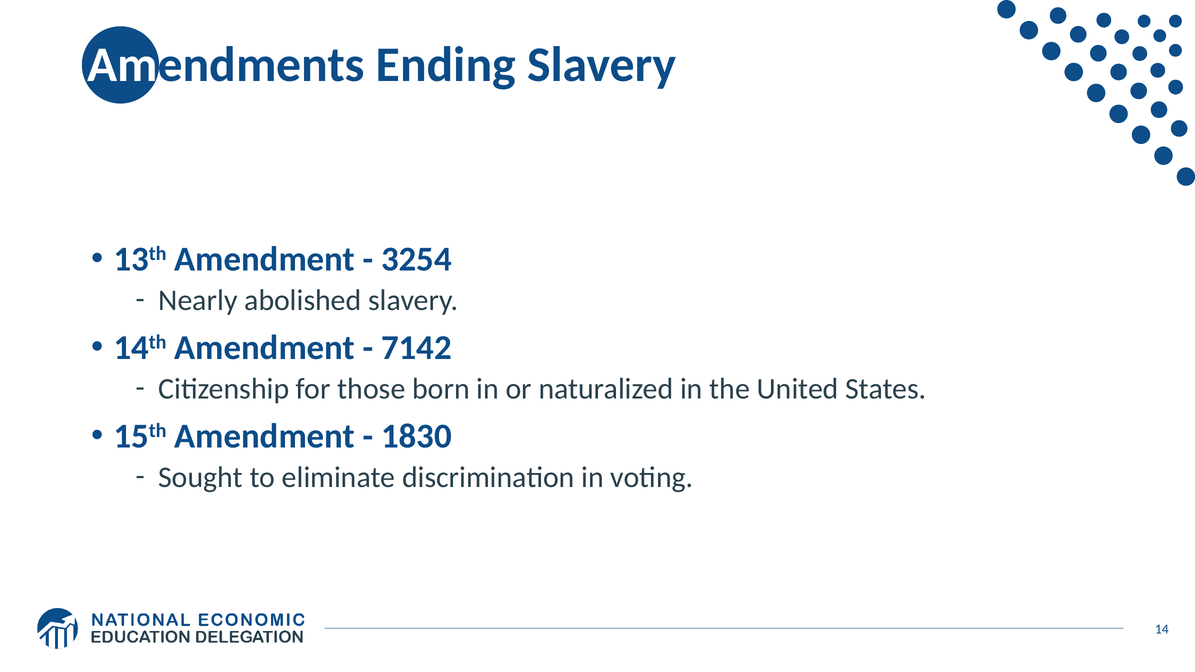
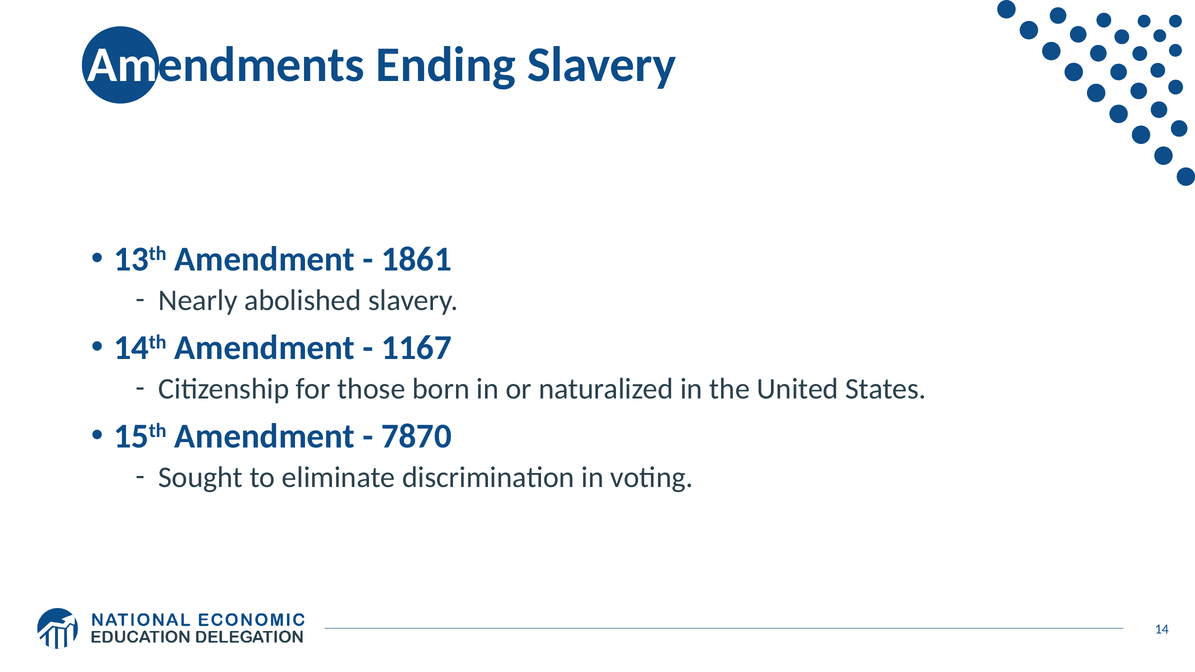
3254: 3254 -> 1861
7142: 7142 -> 1167
1830: 1830 -> 7870
